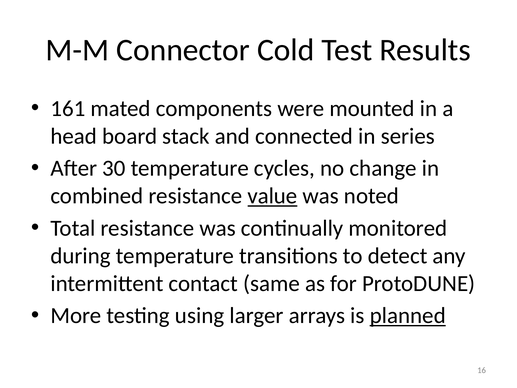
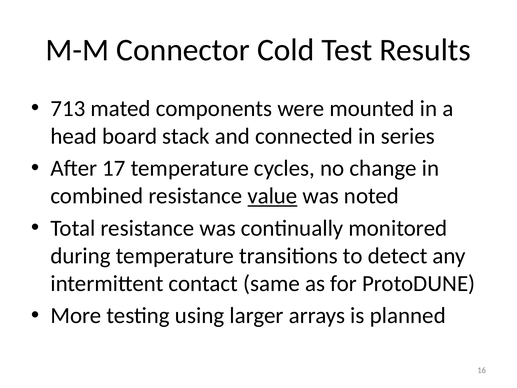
161: 161 -> 713
30: 30 -> 17
planned underline: present -> none
